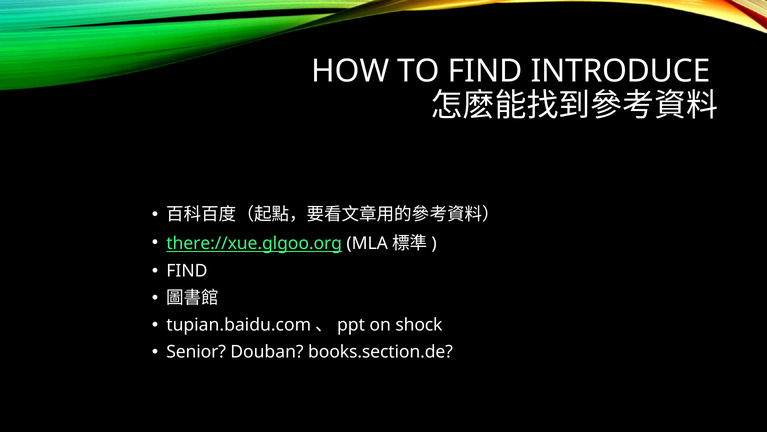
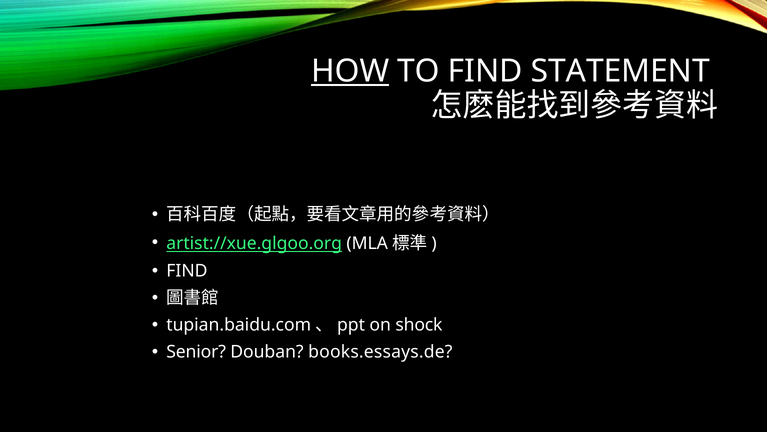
HOW underline: none -> present
INTRODUCE: INTRODUCE -> STATEMENT
there://xue.glgoo.org: there://xue.glgoo.org -> artist://xue.glgoo.org
books.section.de: books.section.de -> books.essays.de
